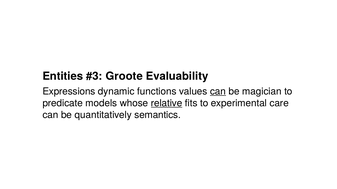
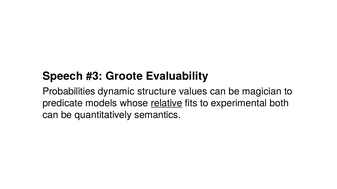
Entities: Entities -> Speech
Expressions: Expressions -> Probabilities
functions: functions -> structure
can at (218, 92) underline: present -> none
care: care -> both
